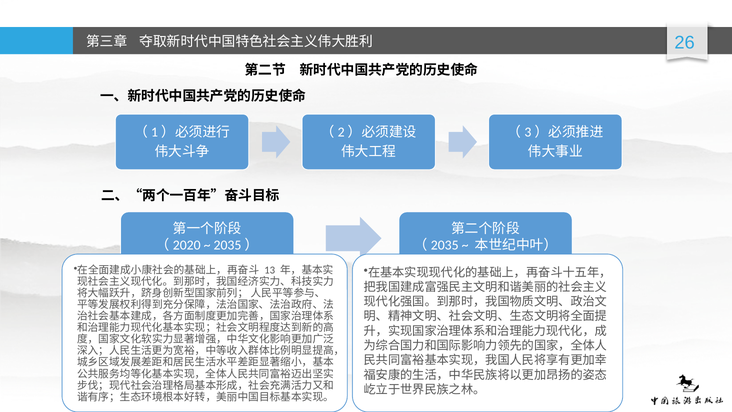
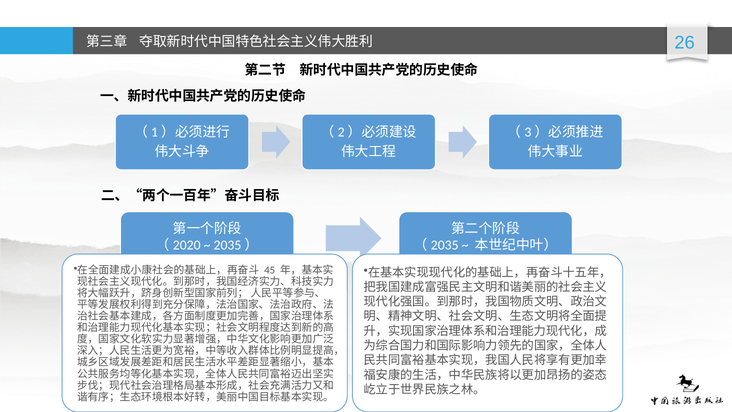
13: 13 -> 45
